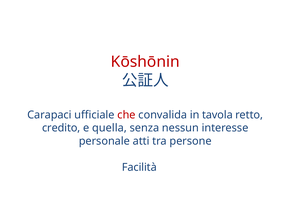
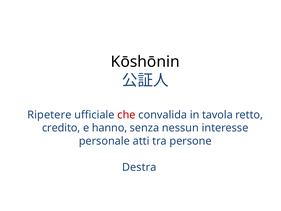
Kōshōnin colour: red -> black
Carapaci: Carapaci -> Ripetere
quella: quella -> hanno
Facilità: Facilità -> Destra
